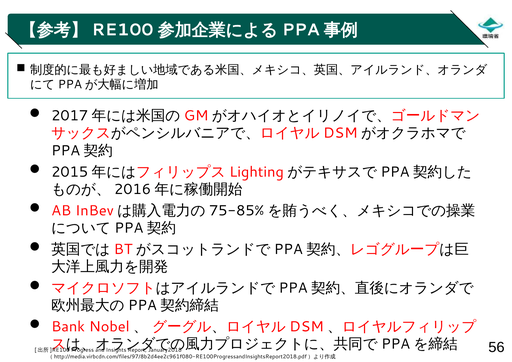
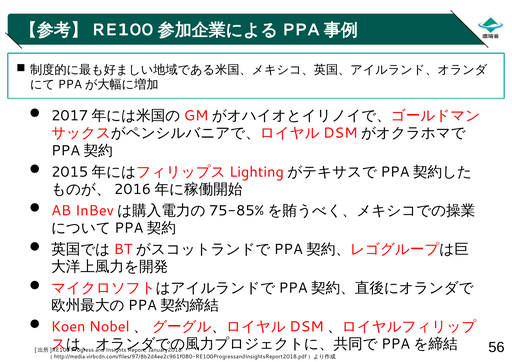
Bank: Bank -> Koen
